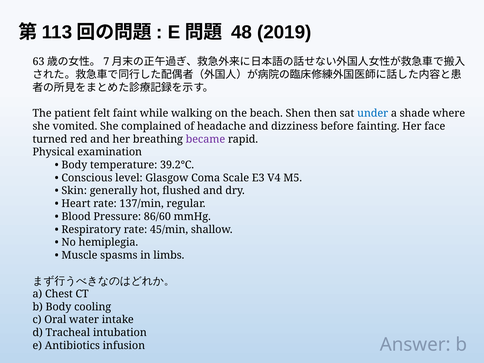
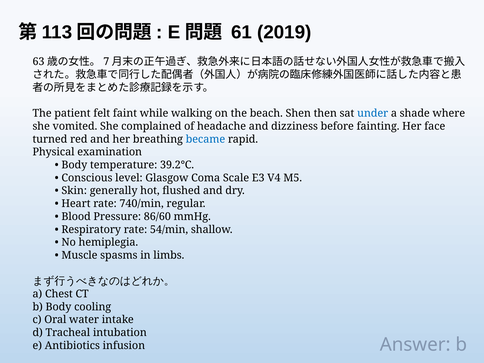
48: 48 -> 61
became colour: purple -> blue
137/min: 137/min -> 740/min
45/min: 45/min -> 54/min
